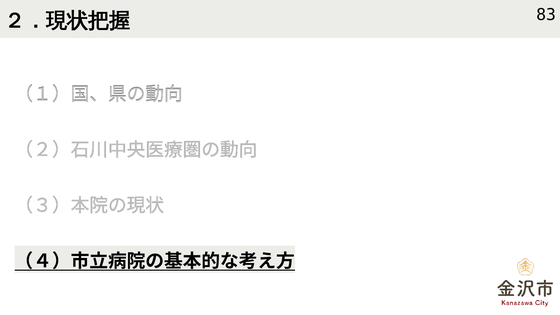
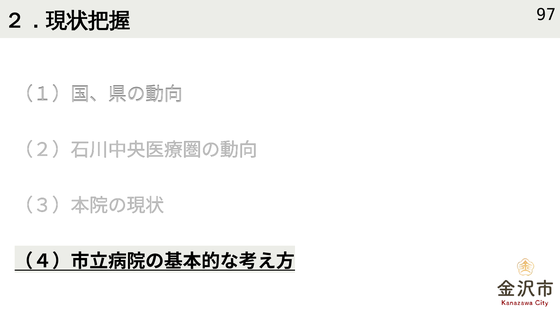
83: 83 -> 97
